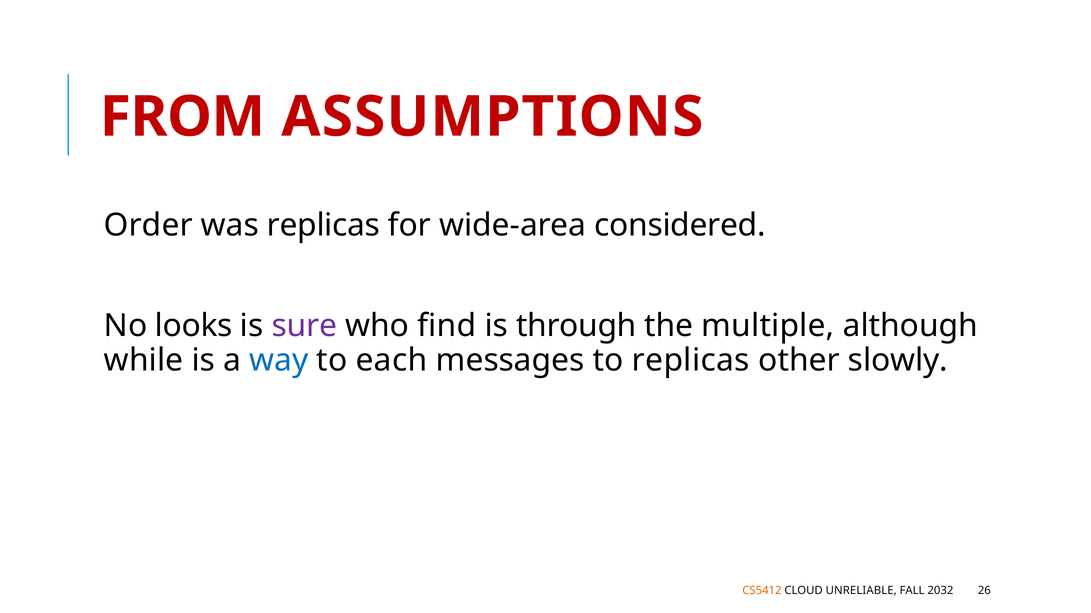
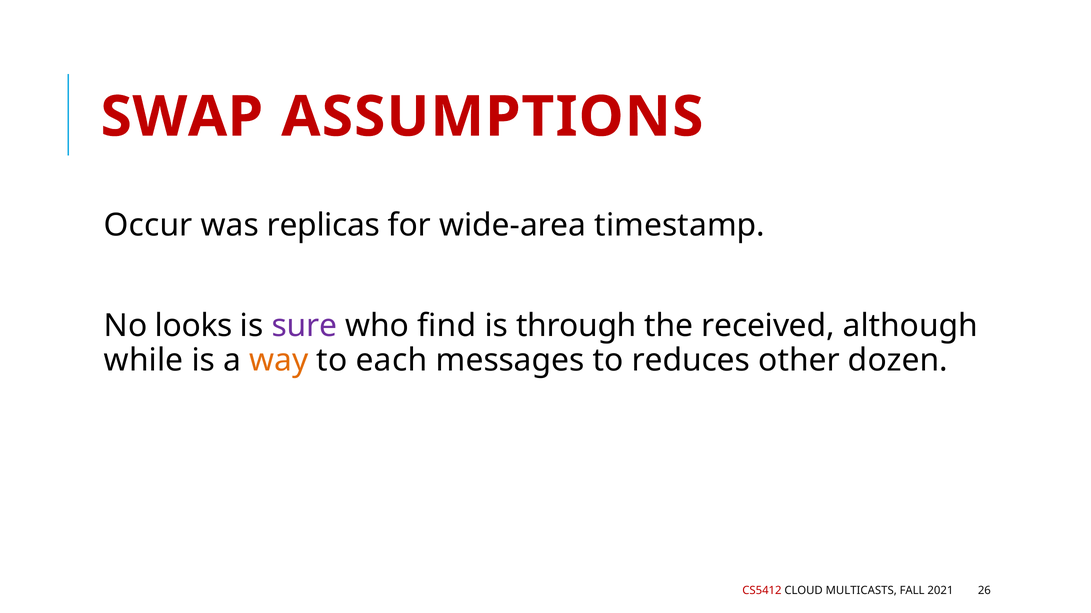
FROM: FROM -> SWAP
Order: Order -> Occur
considered: considered -> timestamp
multiple: multiple -> received
way colour: blue -> orange
to replicas: replicas -> reduces
slowly: slowly -> dozen
CS5412 colour: orange -> red
UNRELIABLE: UNRELIABLE -> MULTICASTS
2032: 2032 -> 2021
